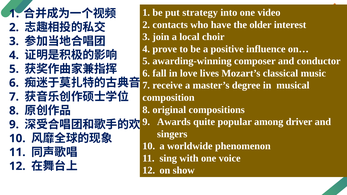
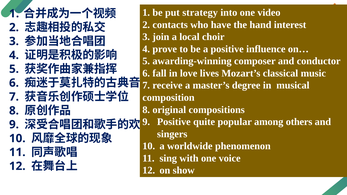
older: older -> hand
Awards at (174, 122): Awards -> Positive
driver: driver -> others
